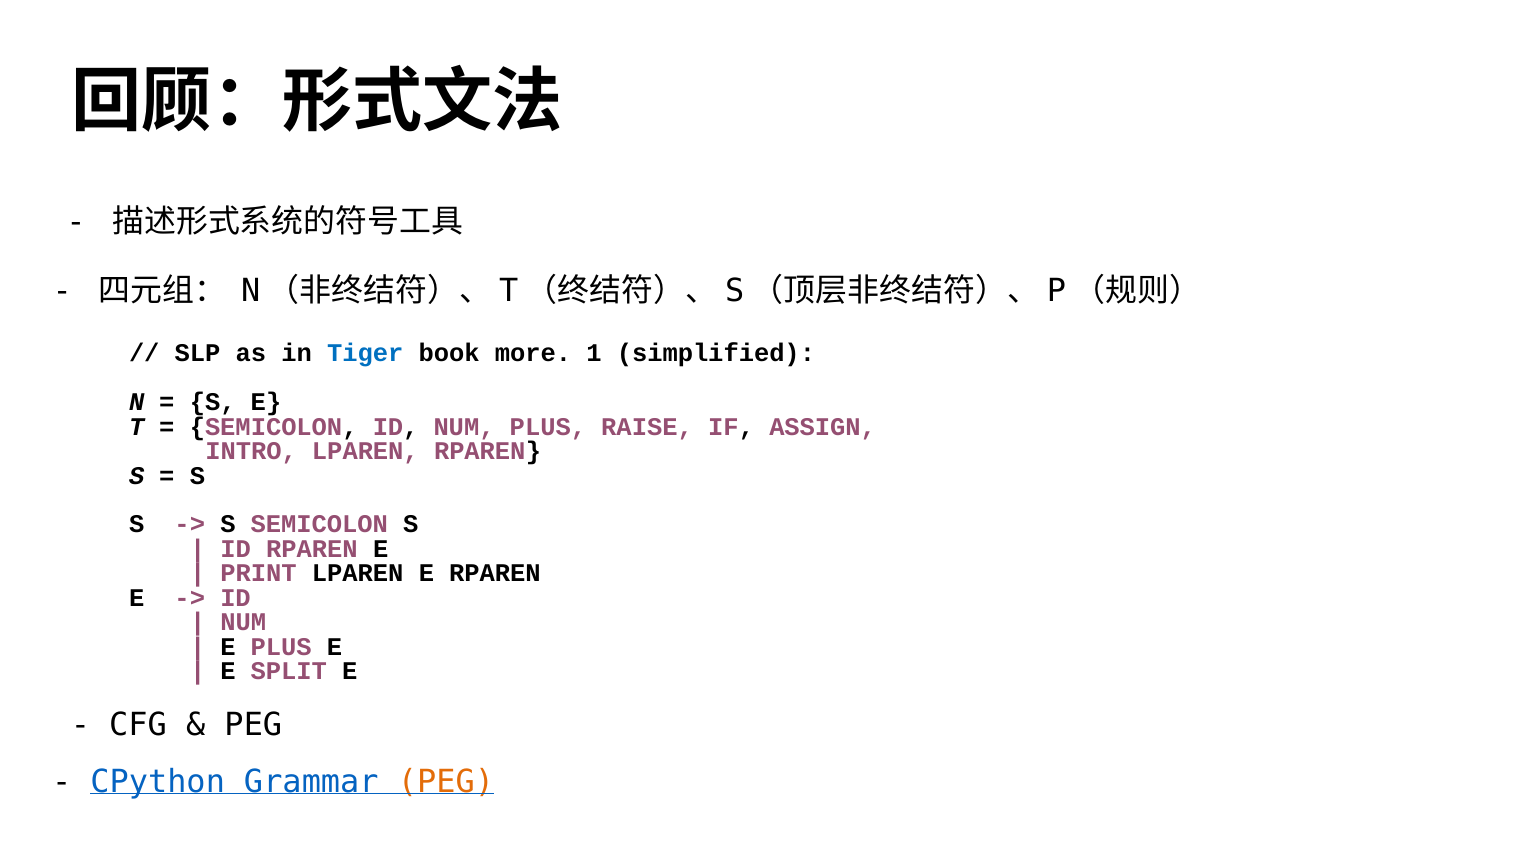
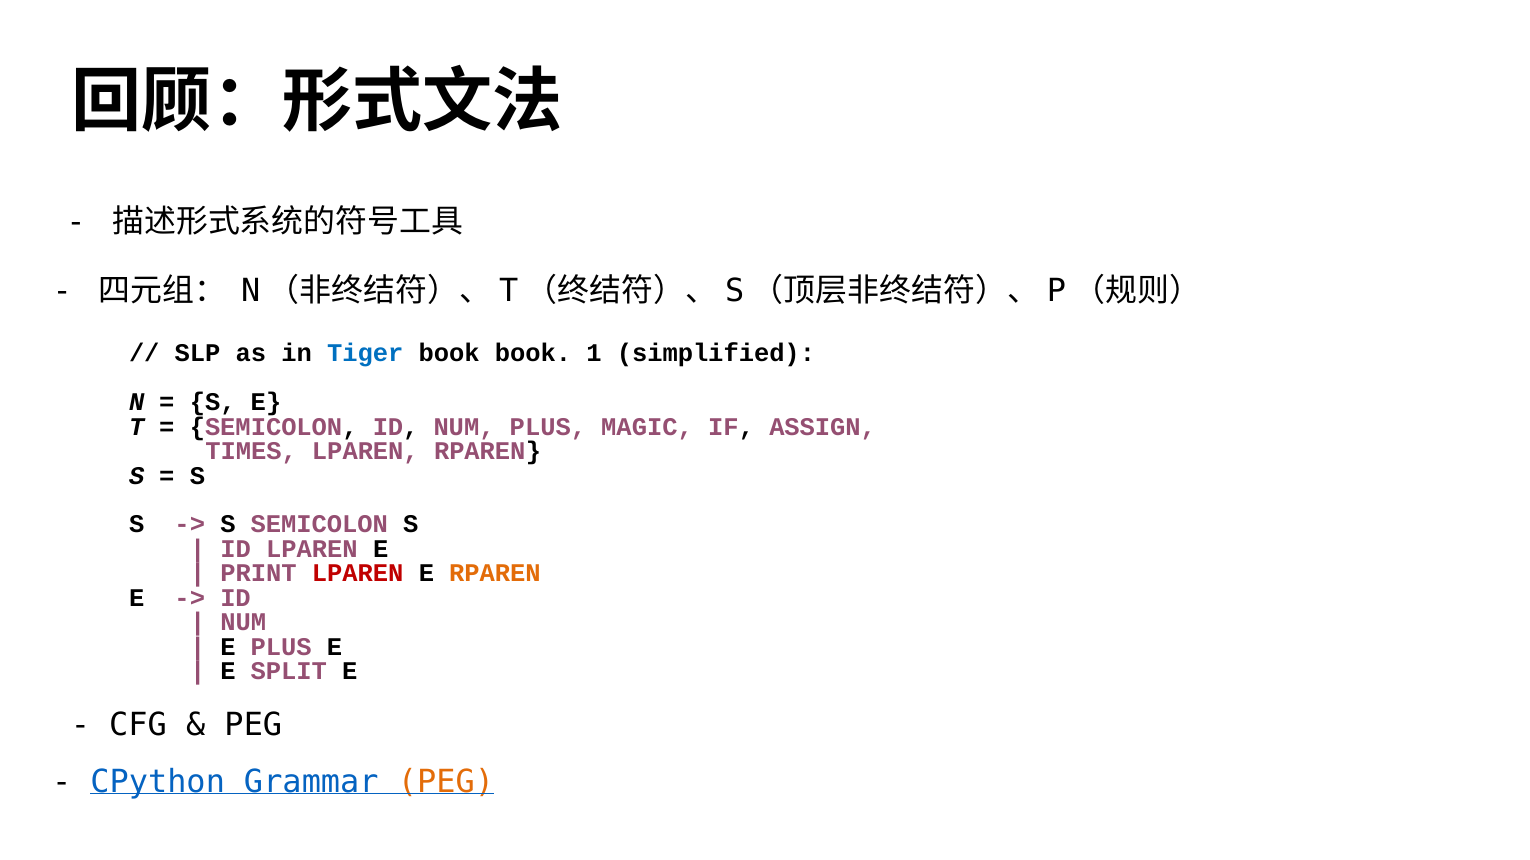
book more: more -> book
RAISE: RAISE -> MAGIC
INTRO: INTRO -> TIMES
ID RPAREN: RPAREN -> LPAREN
LPAREN at (358, 574) colour: black -> red
RPAREN at (495, 574) colour: black -> orange
